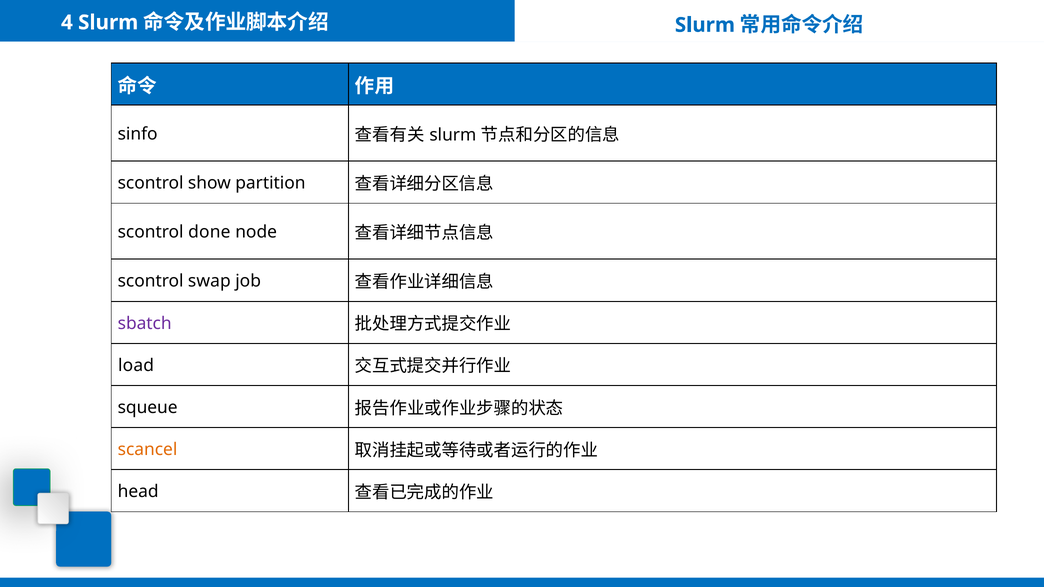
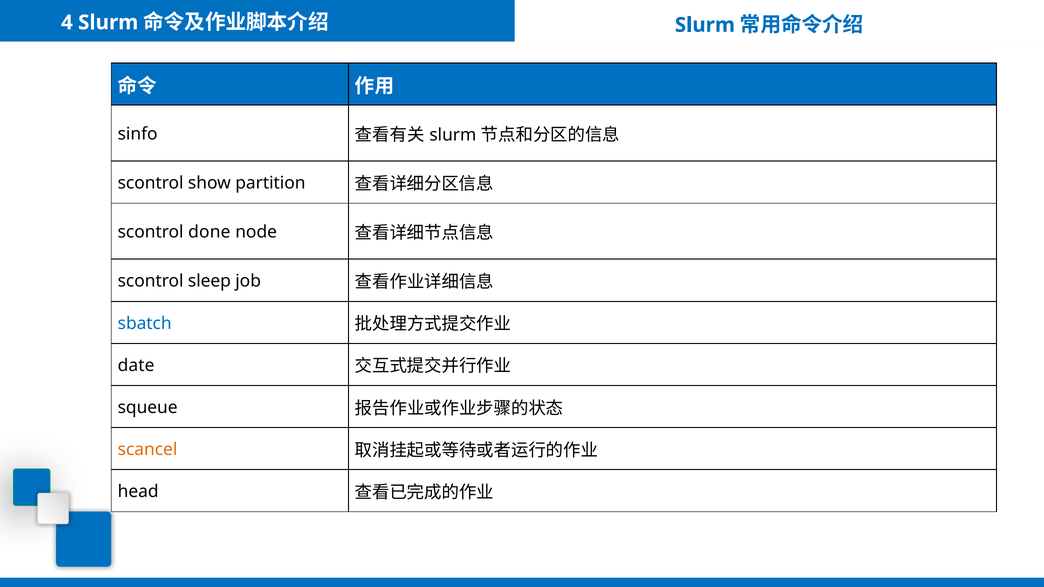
swap: swap -> sleep
sbatch colour: purple -> blue
load: load -> date
